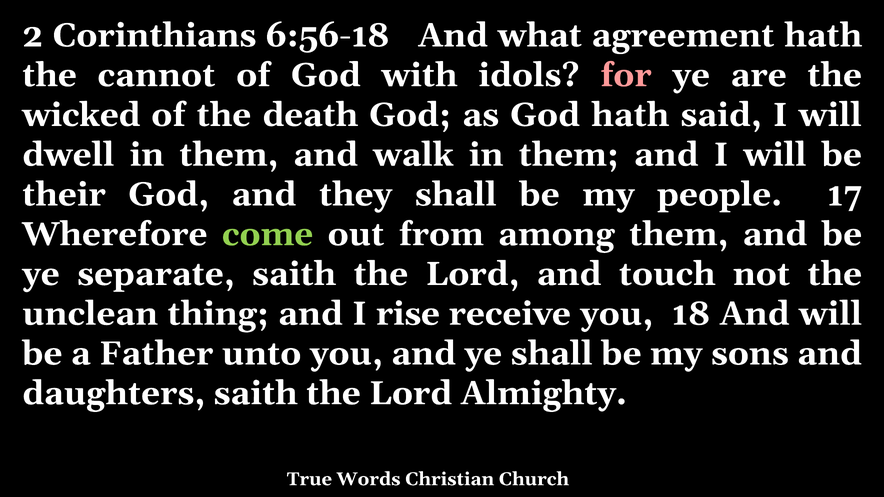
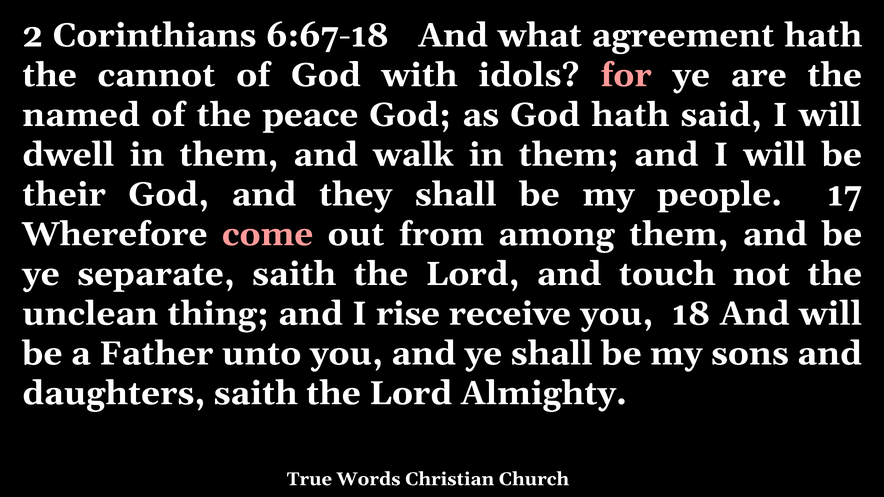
6:56-18: 6:56-18 -> 6:67-18
wicked: wicked -> named
death: death -> peace
come colour: light green -> pink
